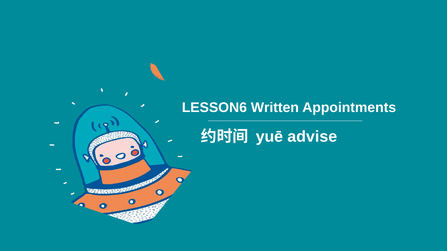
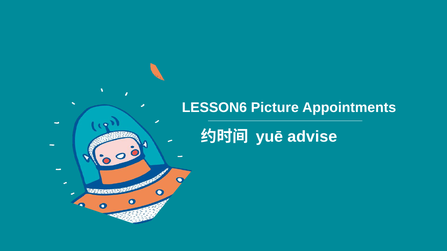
Written: Written -> Picture
